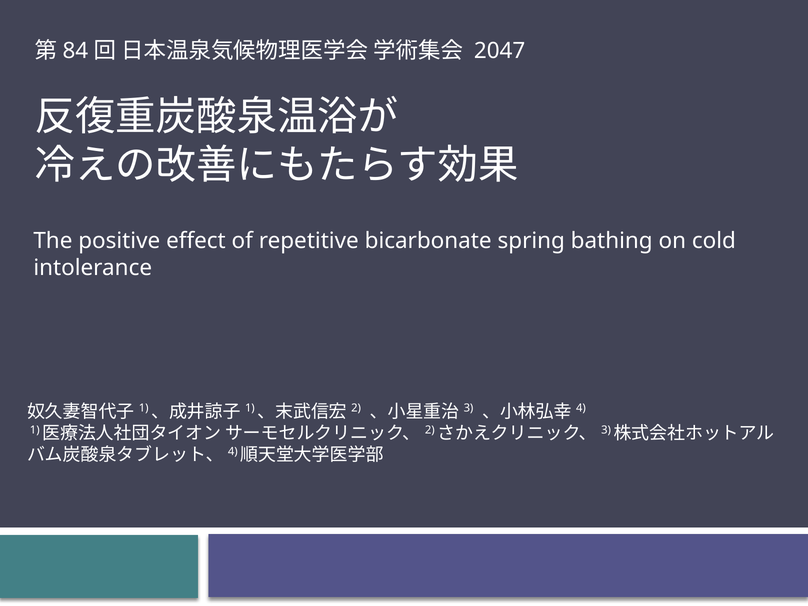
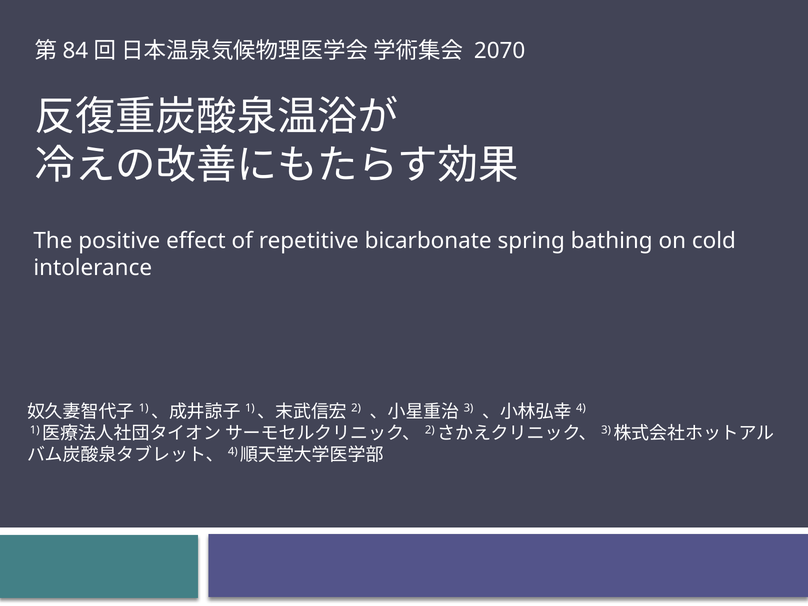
2047: 2047 -> 2070
